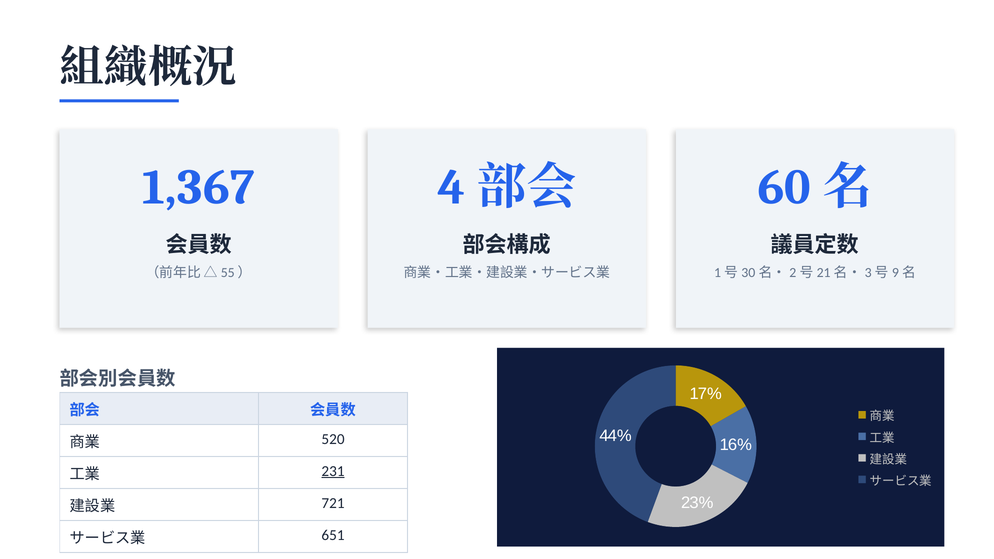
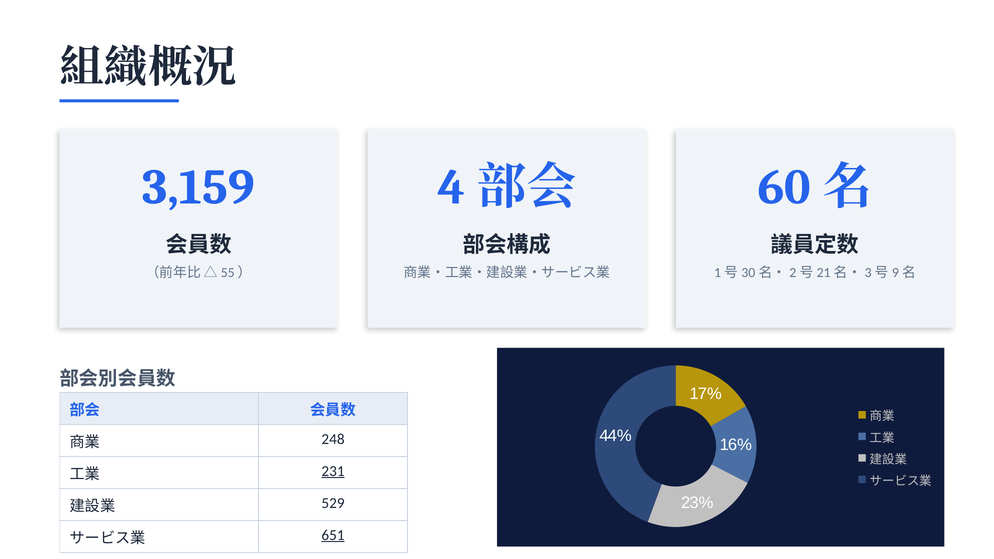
1,367: 1,367 -> 3,159
520: 520 -> 248
721: 721 -> 529
651 underline: none -> present
